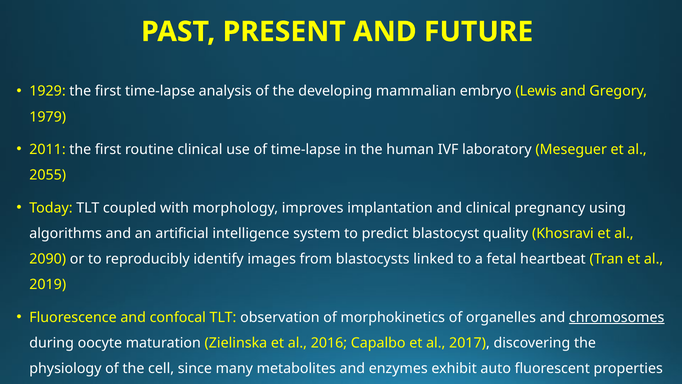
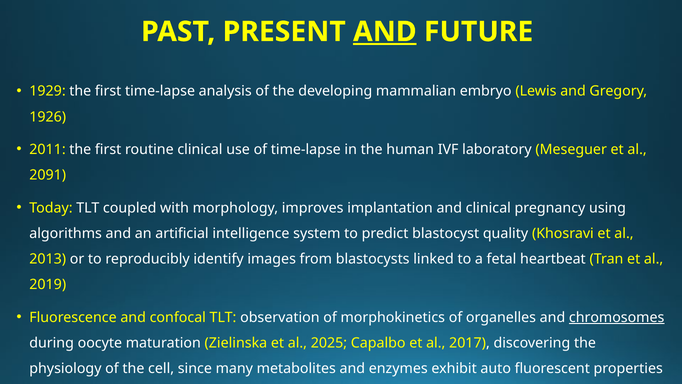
AND at (385, 32) underline: none -> present
1979: 1979 -> 1926
2055: 2055 -> 2091
2090: 2090 -> 2013
et al 2016: 2016 -> 2025
